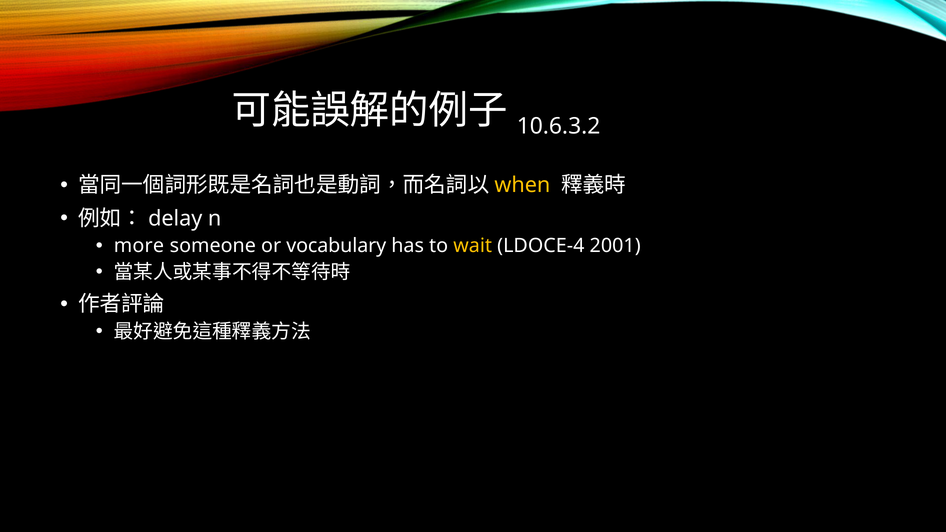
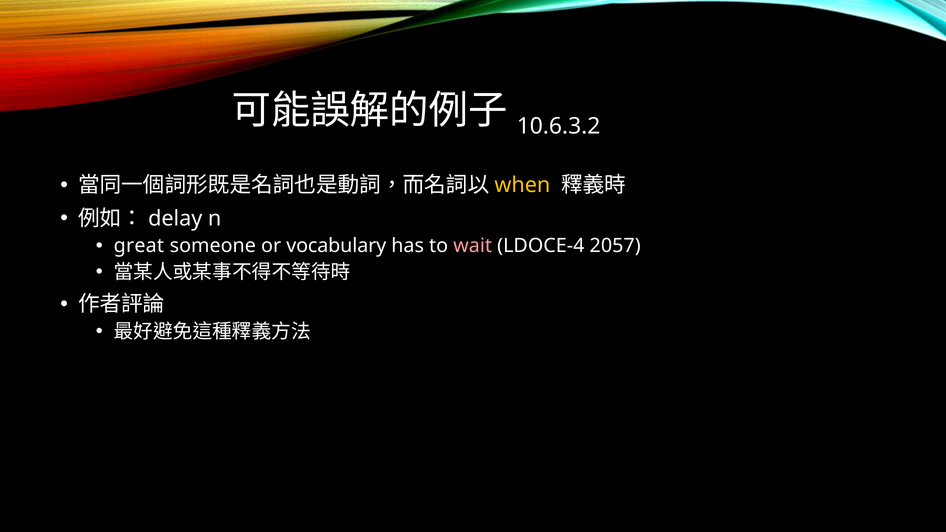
more: more -> great
wait colour: yellow -> pink
2001: 2001 -> 2057
